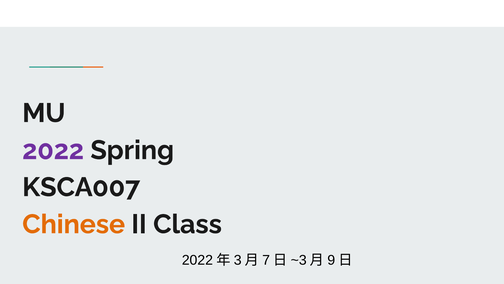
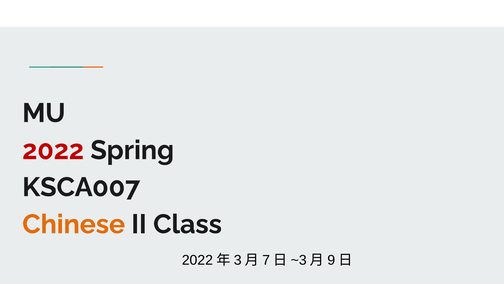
2022 colour: purple -> red
